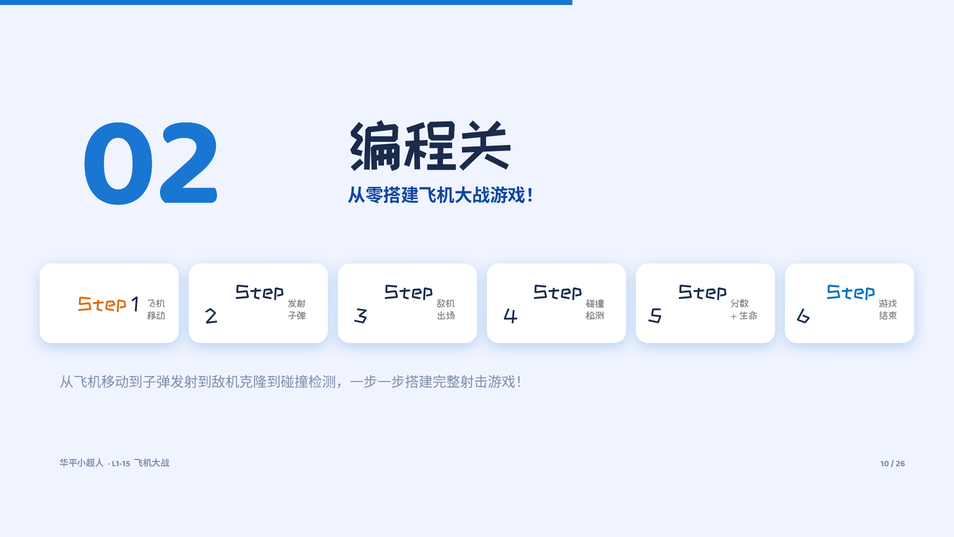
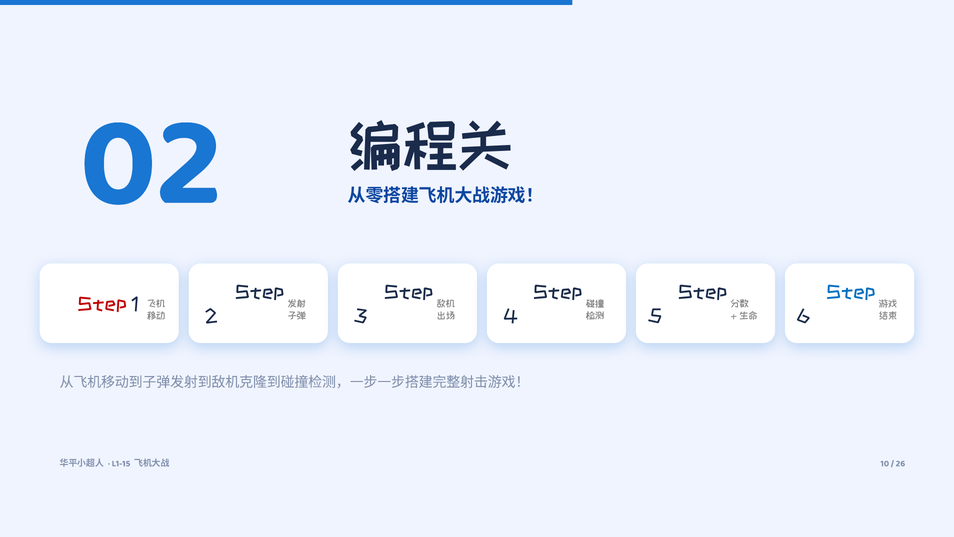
Step at (102, 304) colour: orange -> red
